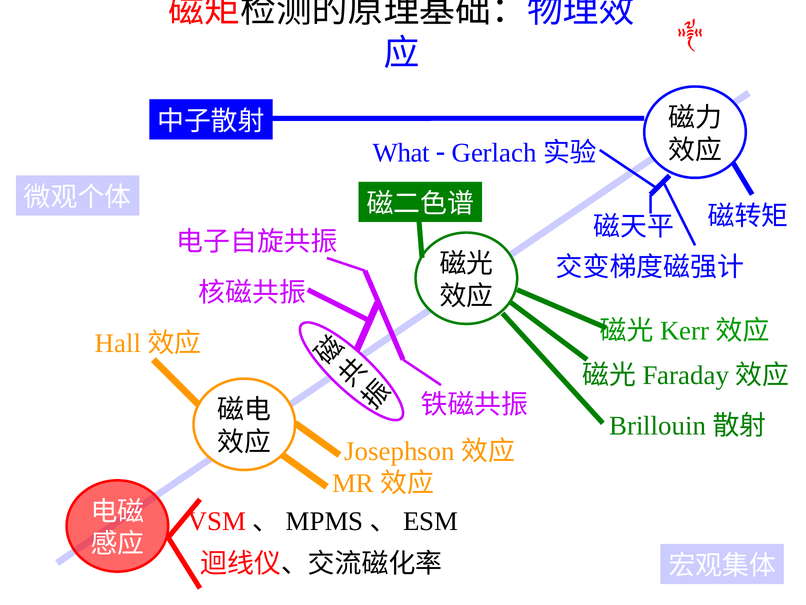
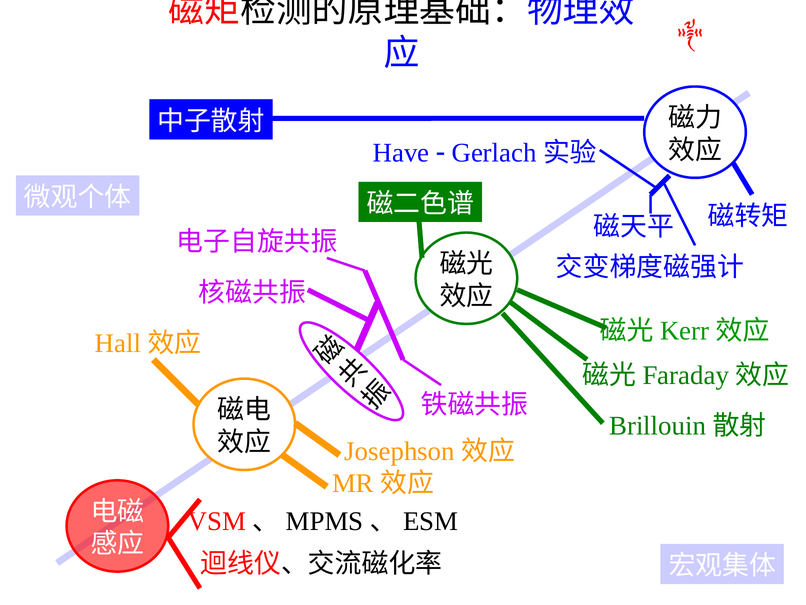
What: What -> Have
